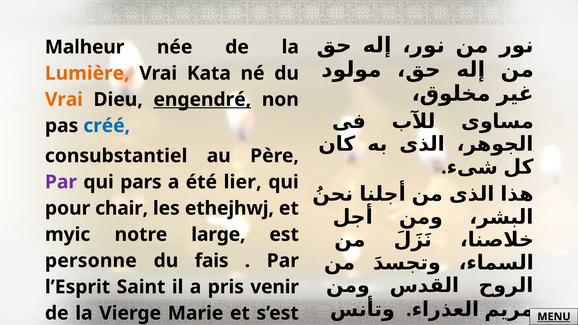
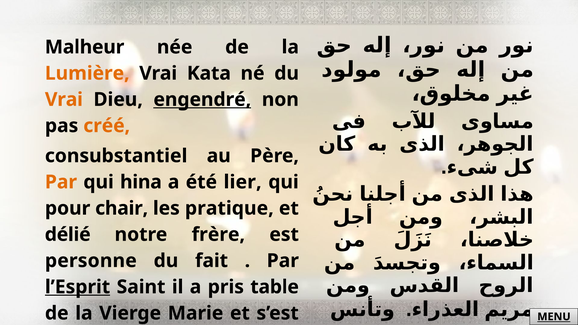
créé colour: blue -> orange
Par at (61, 182) colour: purple -> orange
pars: pars -> hina
ethejhwj: ethejhwj -> pratique
myic: myic -> délié
large: large -> frère
du fais: fais -> fait
l’Esprit underline: none -> present
venir: venir -> table
